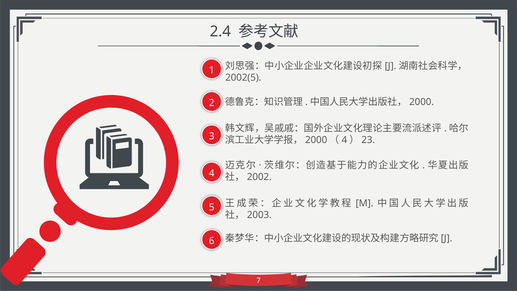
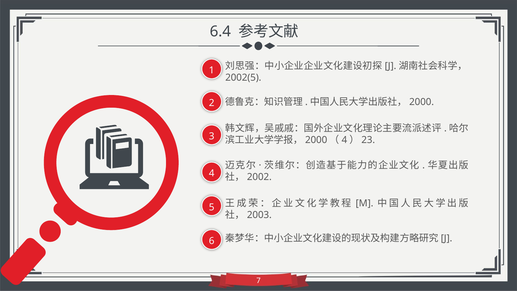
2.4: 2.4 -> 6.4
